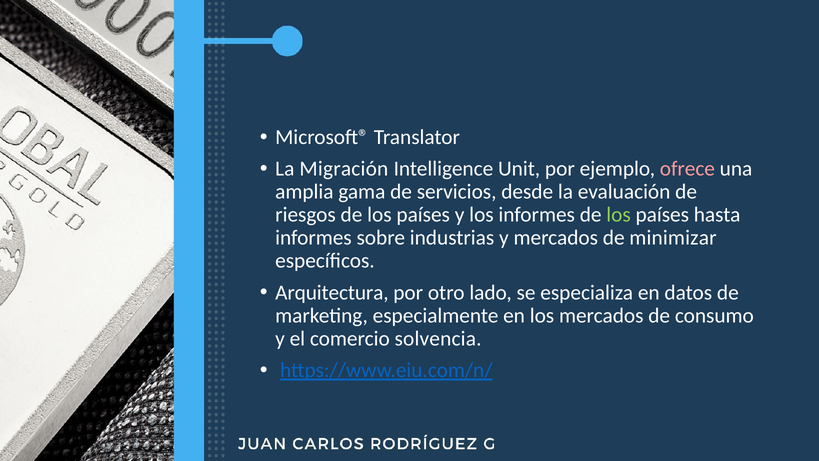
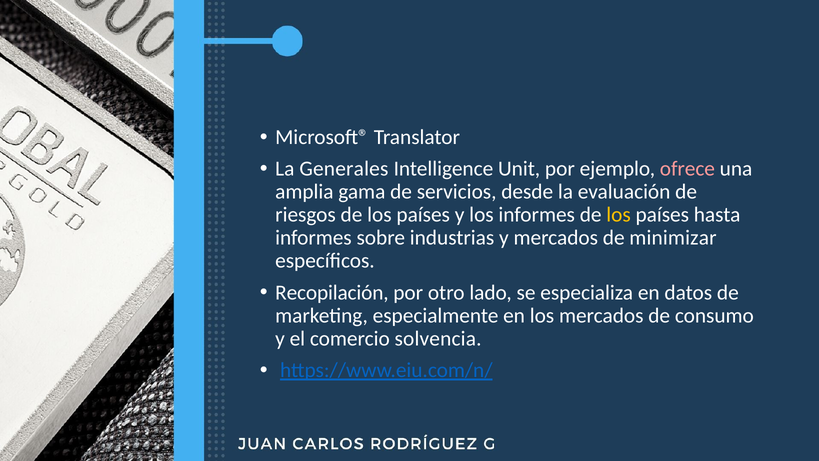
Migración: Migración -> Generales
los at (619, 215) colour: light green -> yellow
Arquitectura: Arquitectura -> Recopilación
